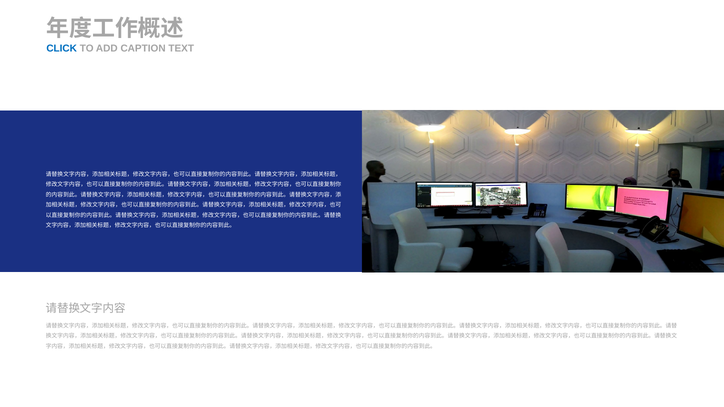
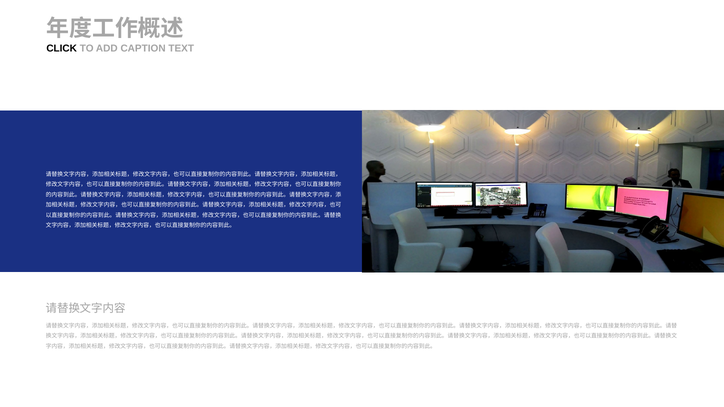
CLICK colour: blue -> black
